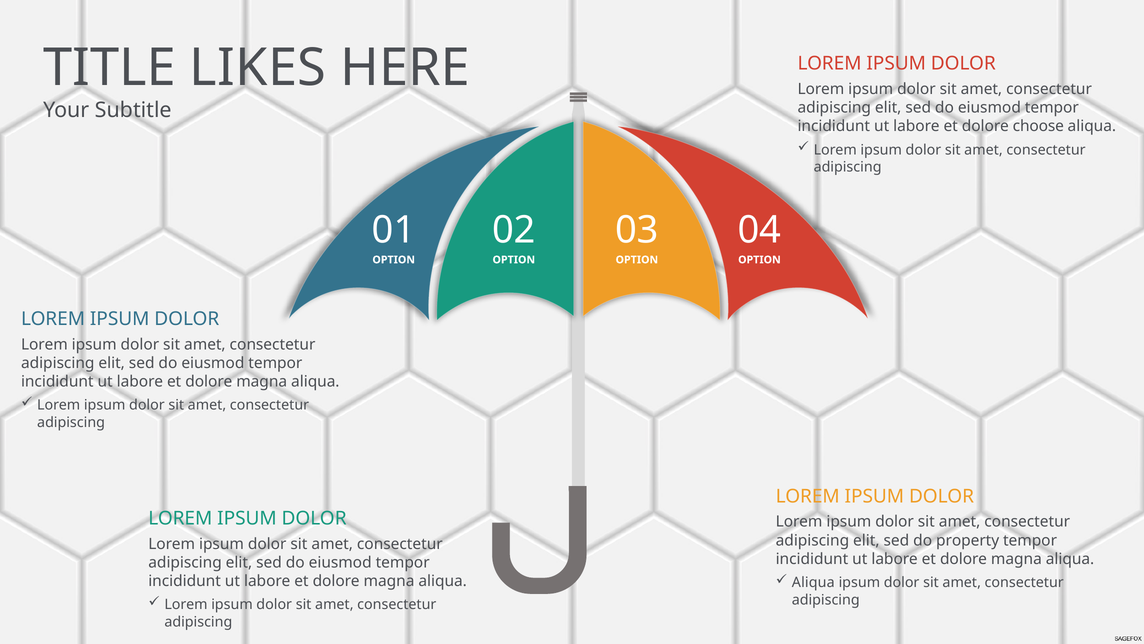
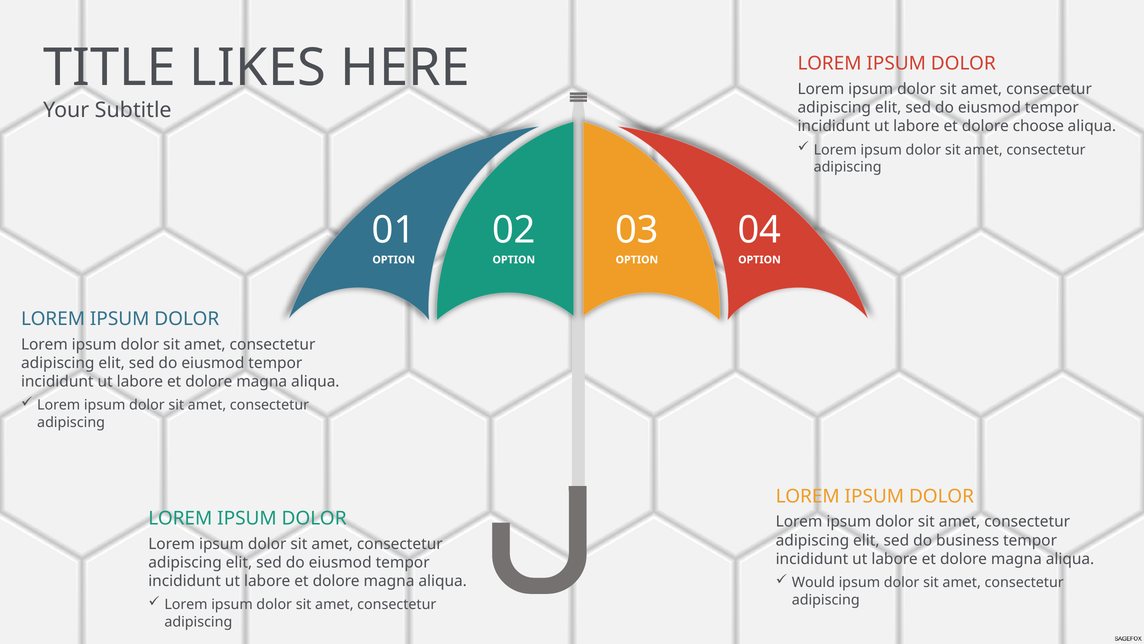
property: property -> business
Aliqua at (813, 582): Aliqua -> Would
